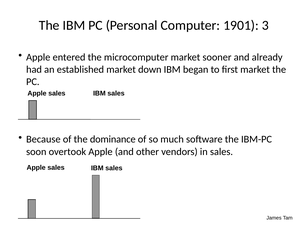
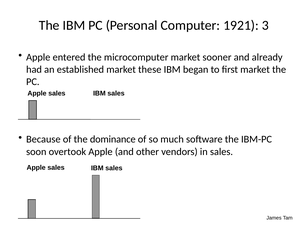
1901: 1901 -> 1921
down: down -> these
